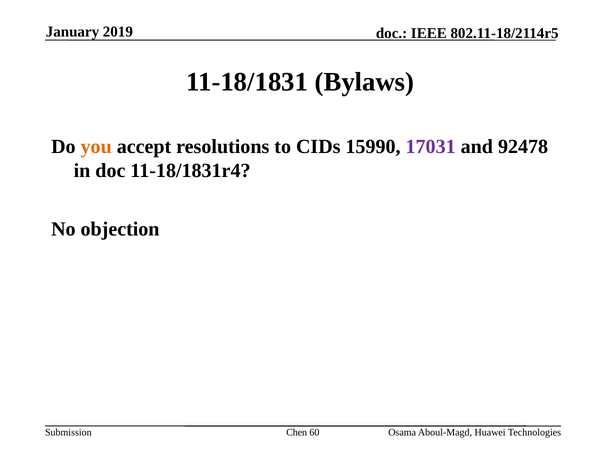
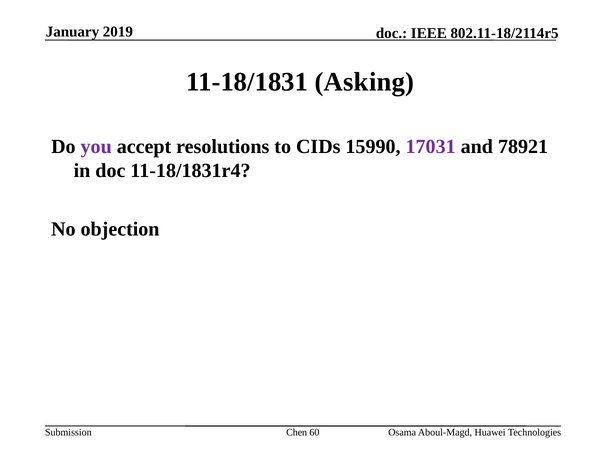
Bylaws: Bylaws -> Asking
you colour: orange -> purple
92478: 92478 -> 78921
